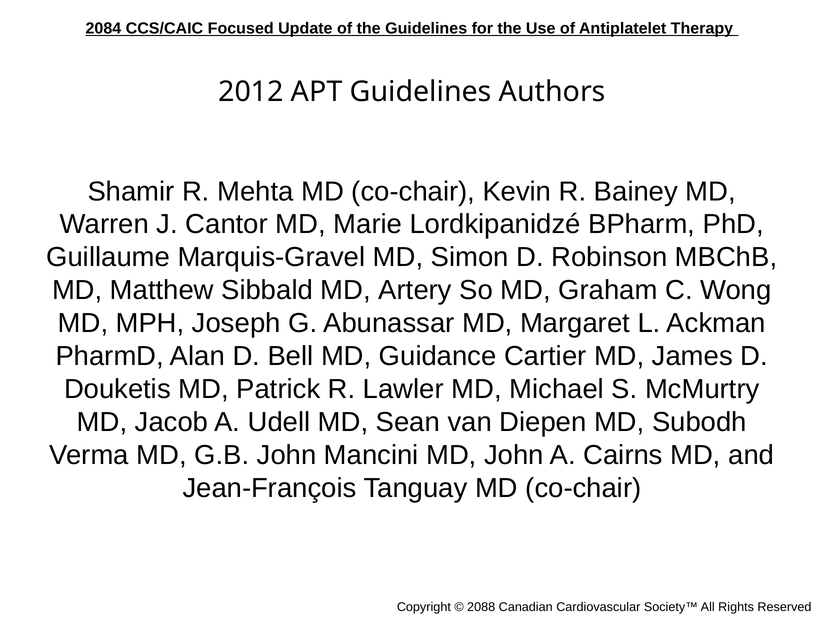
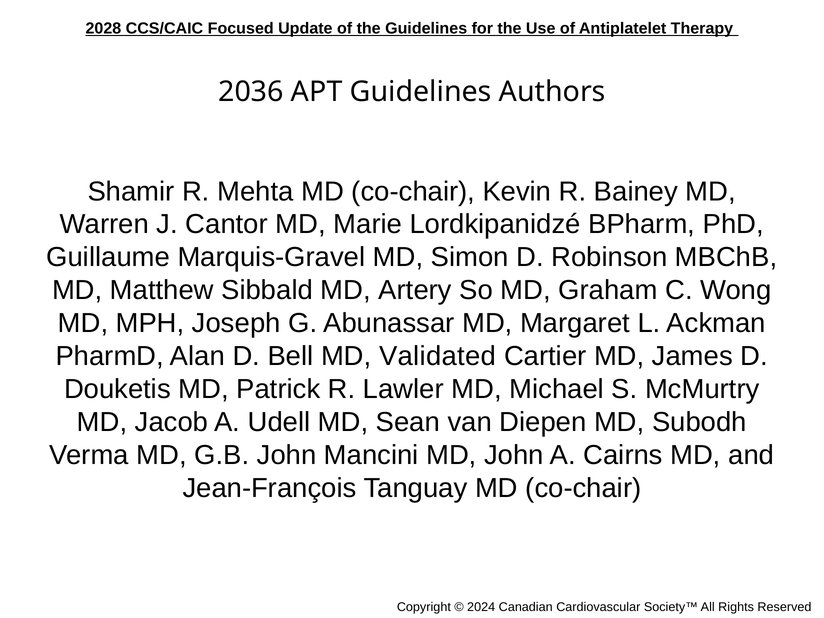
2084: 2084 -> 2028
2012: 2012 -> 2036
Guidance: Guidance -> Validated
2088: 2088 -> 2024
